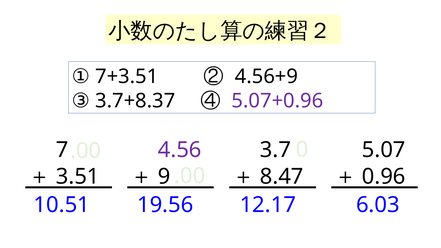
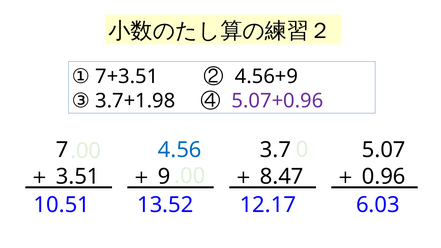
3.7+8.37: 3.7+8.37 -> 3.7+1.98
4.56 colour: purple -> blue
19.56: 19.56 -> 13.52
